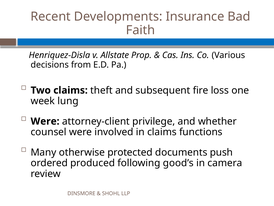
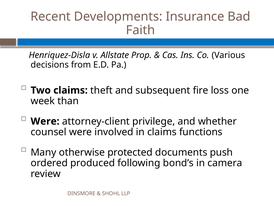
lung: lung -> than
good’s: good’s -> bond’s
